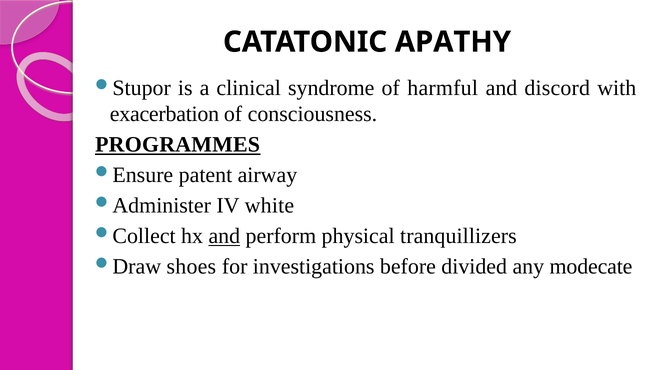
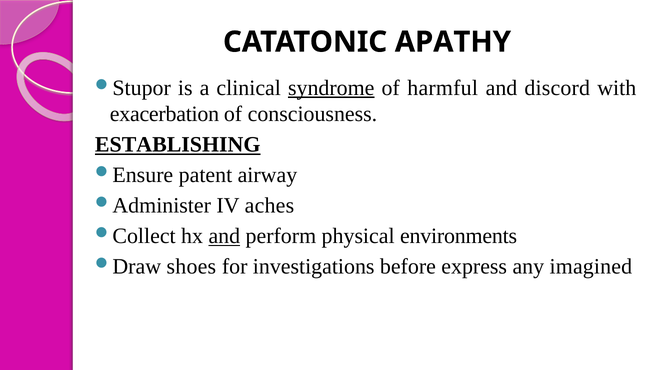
syndrome underline: none -> present
PROGRAMMES: PROGRAMMES -> ESTABLISHING
white: white -> aches
tranquillizers: tranquillizers -> environments
divided: divided -> express
modecate: modecate -> imagined
